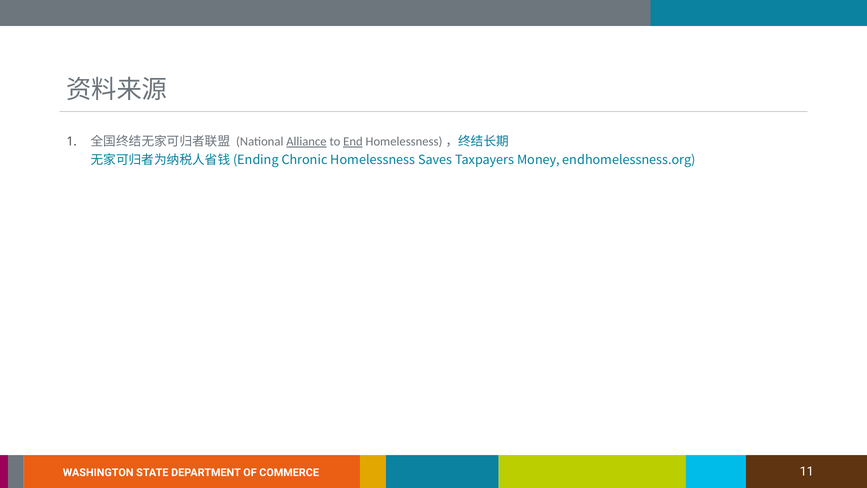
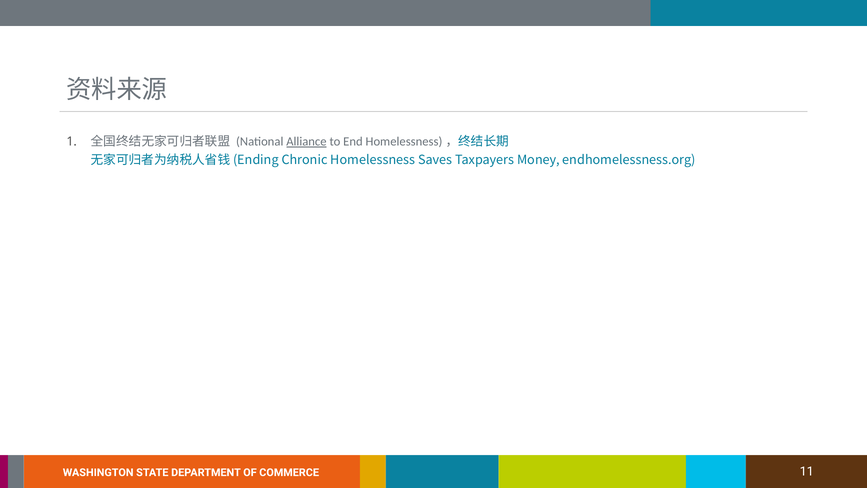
End underline: present -> none
